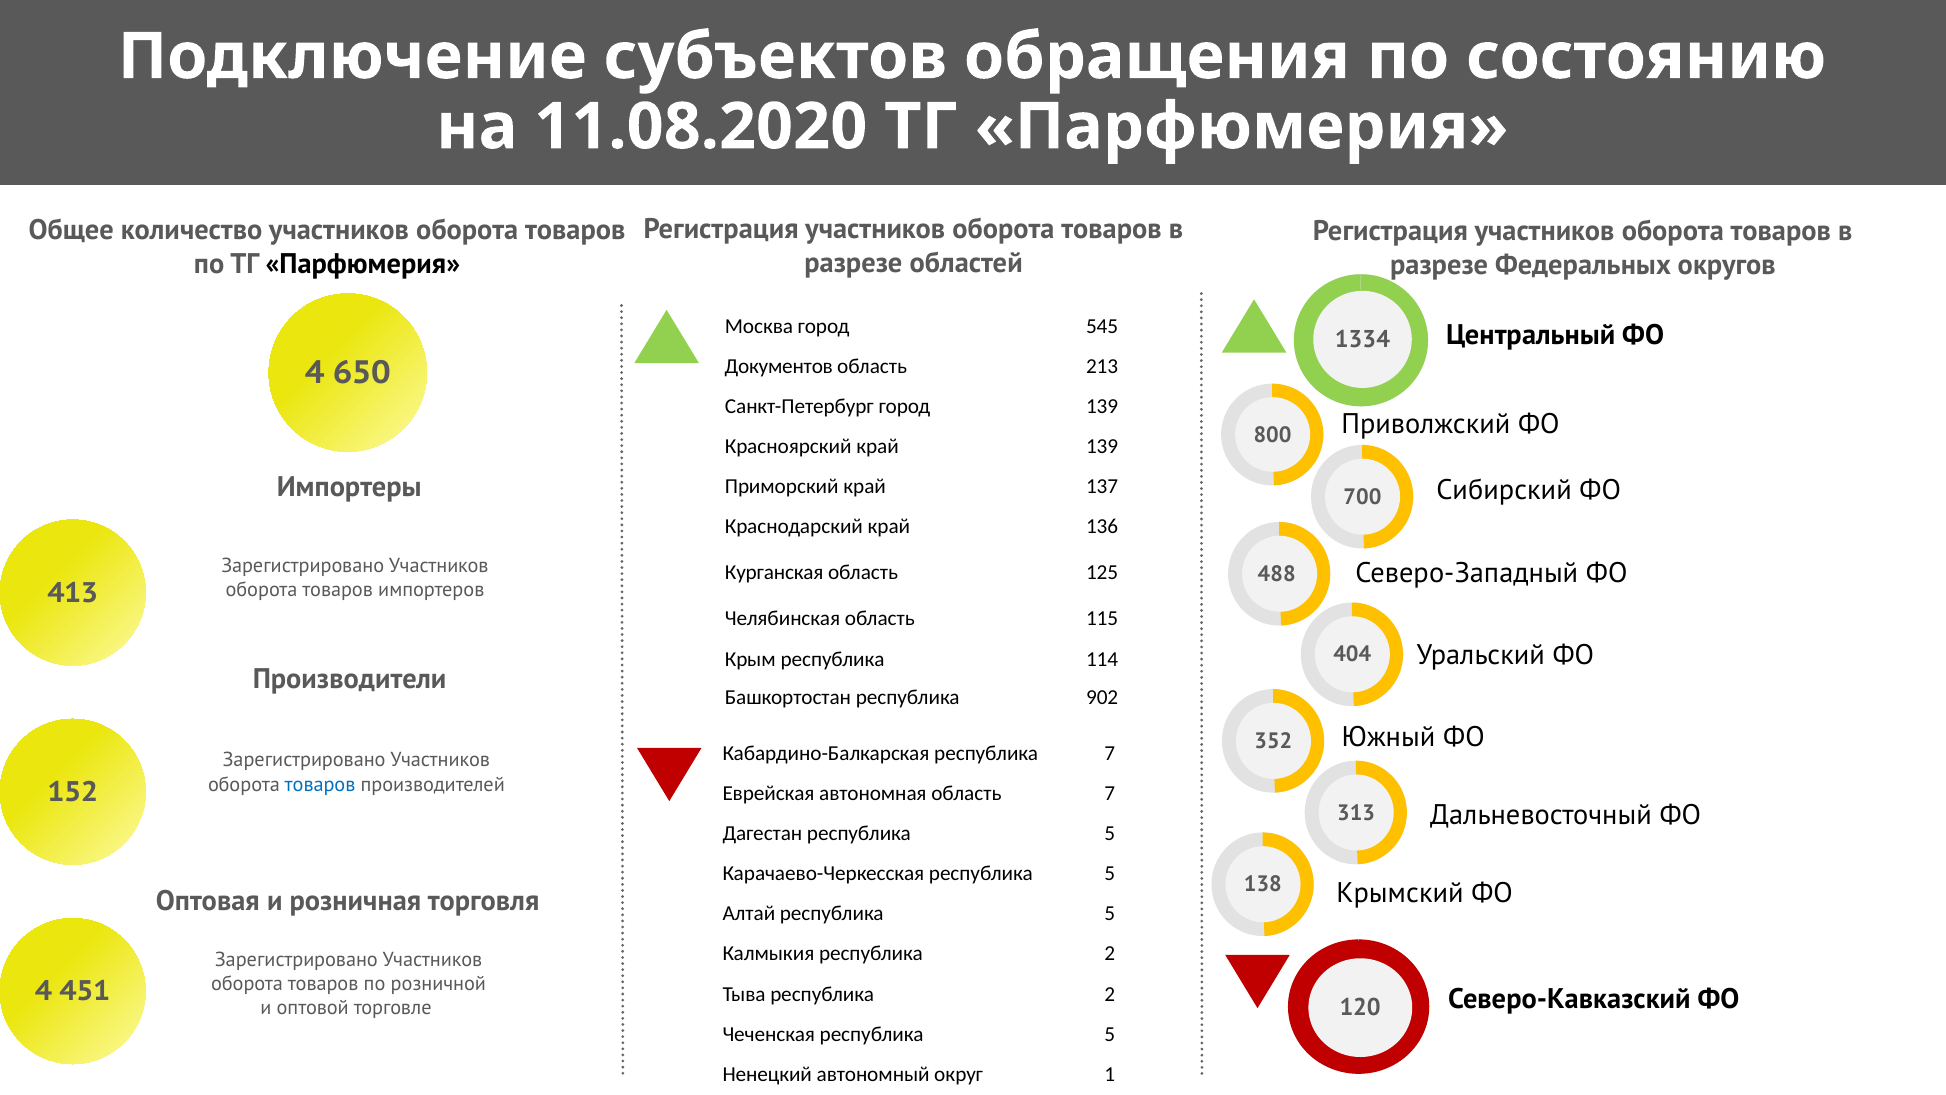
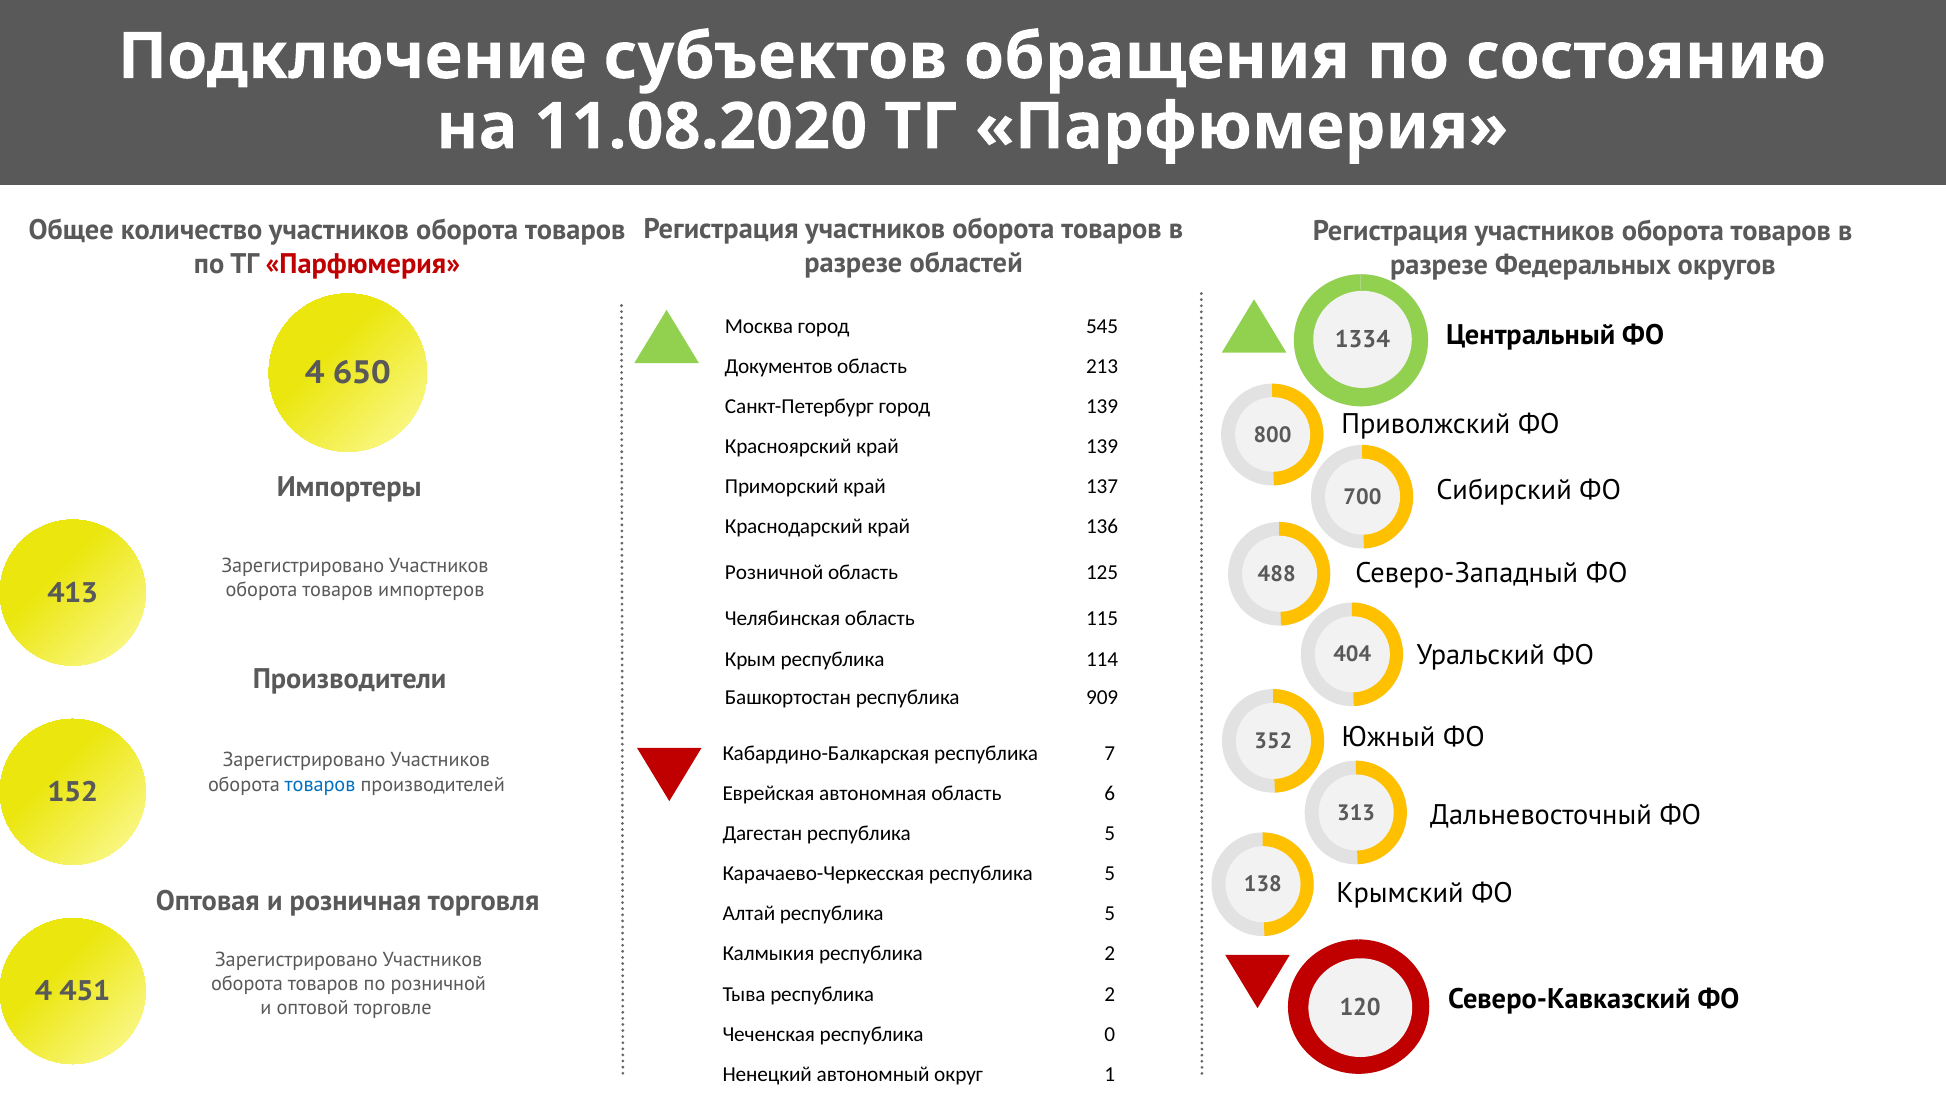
Парфюмерия at (363, 264) colour: black -> red
Курганская at (774, 572): Курганская -> Розничной
902: 902 -> 909
область 7: 7 -> 6
Чеченская республика 5: 5 -> 0
